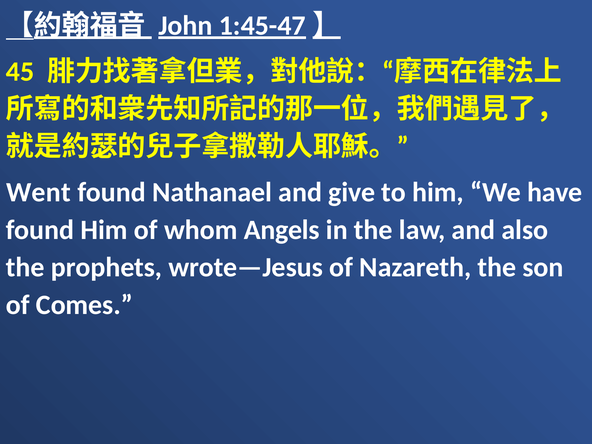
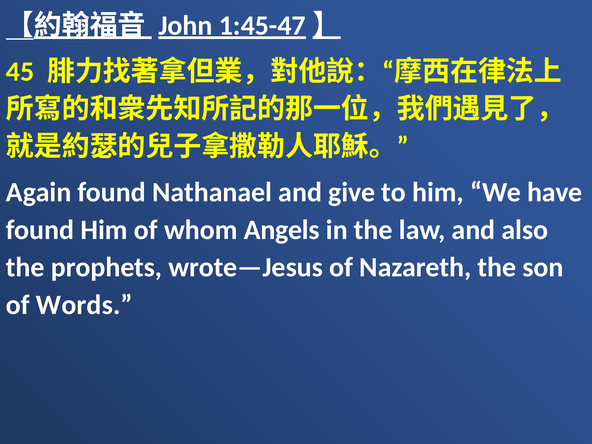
Went: Went -> Again
Comes: Comes -> Words
